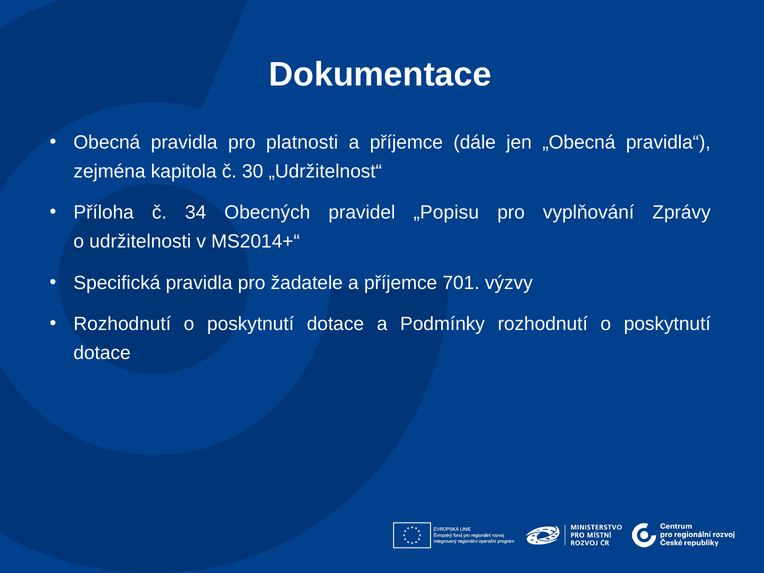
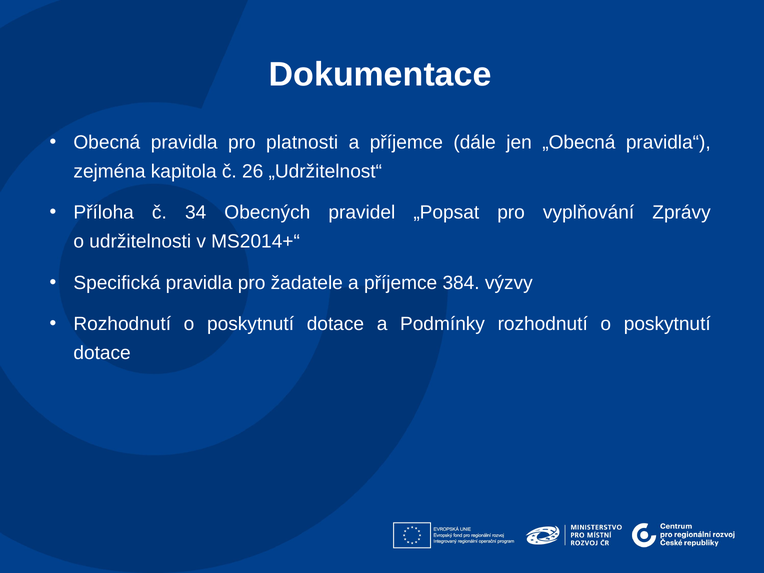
30: 30 -> 26
„Popisu: „Popisu -> „Popsat
701: 701 -> 384
